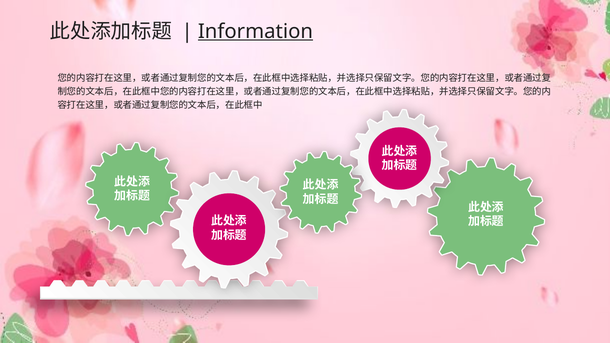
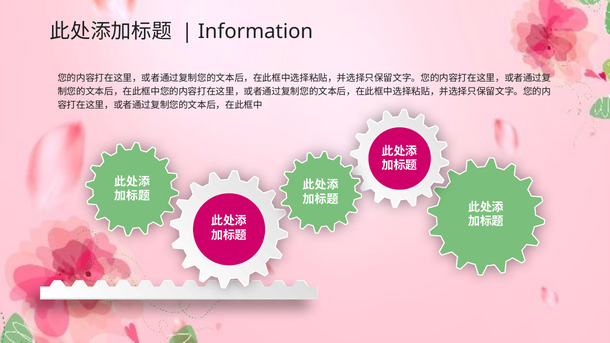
Information underline: present -> none
